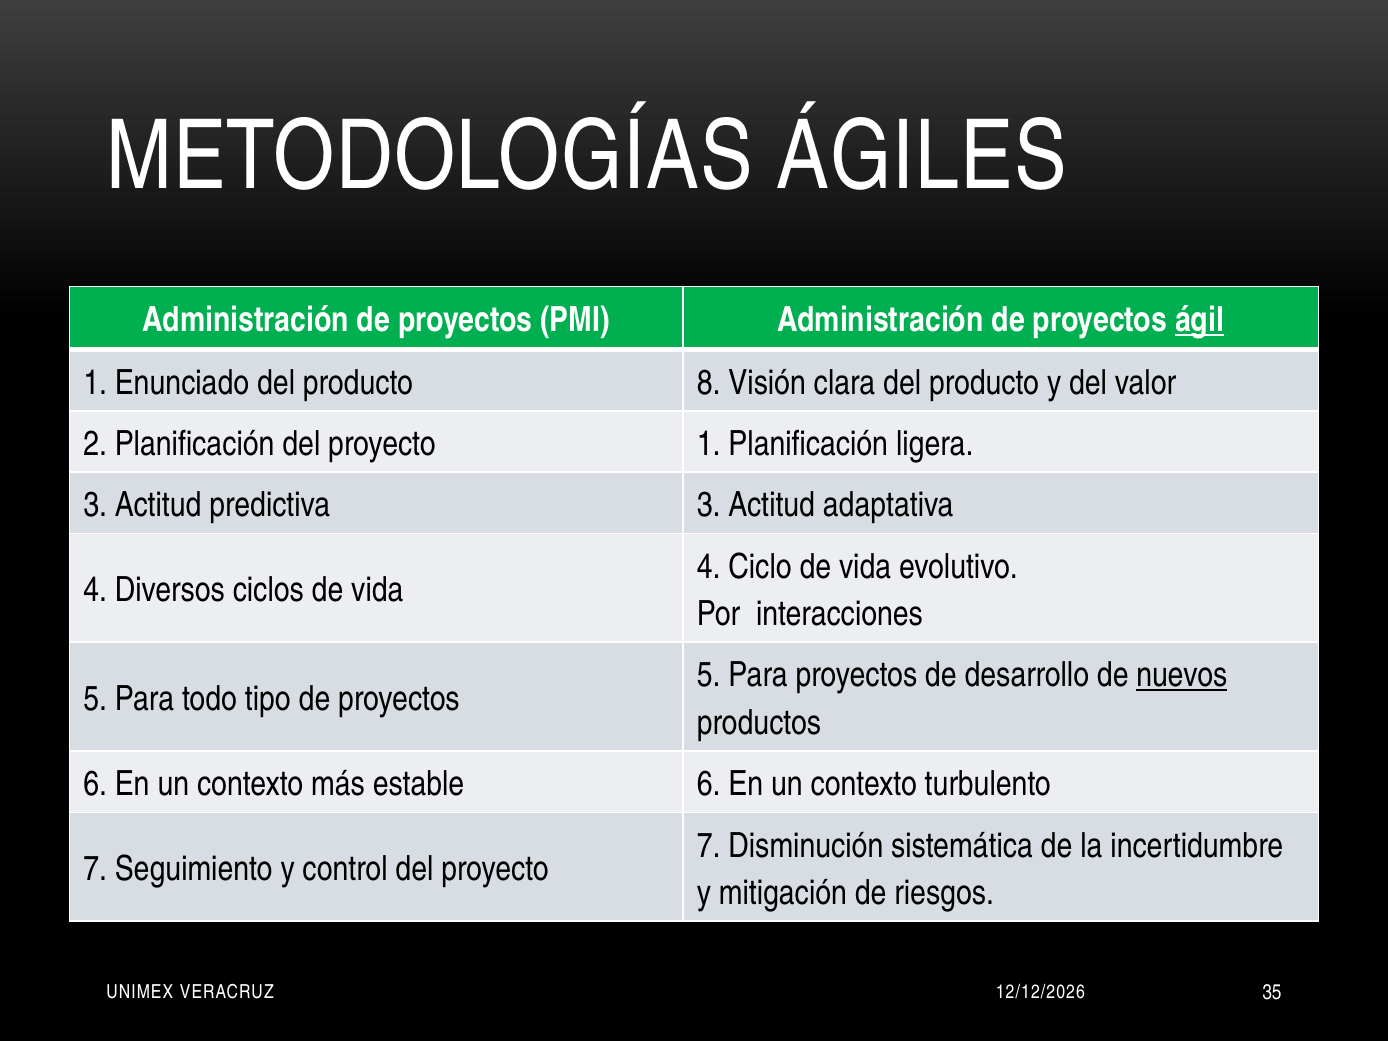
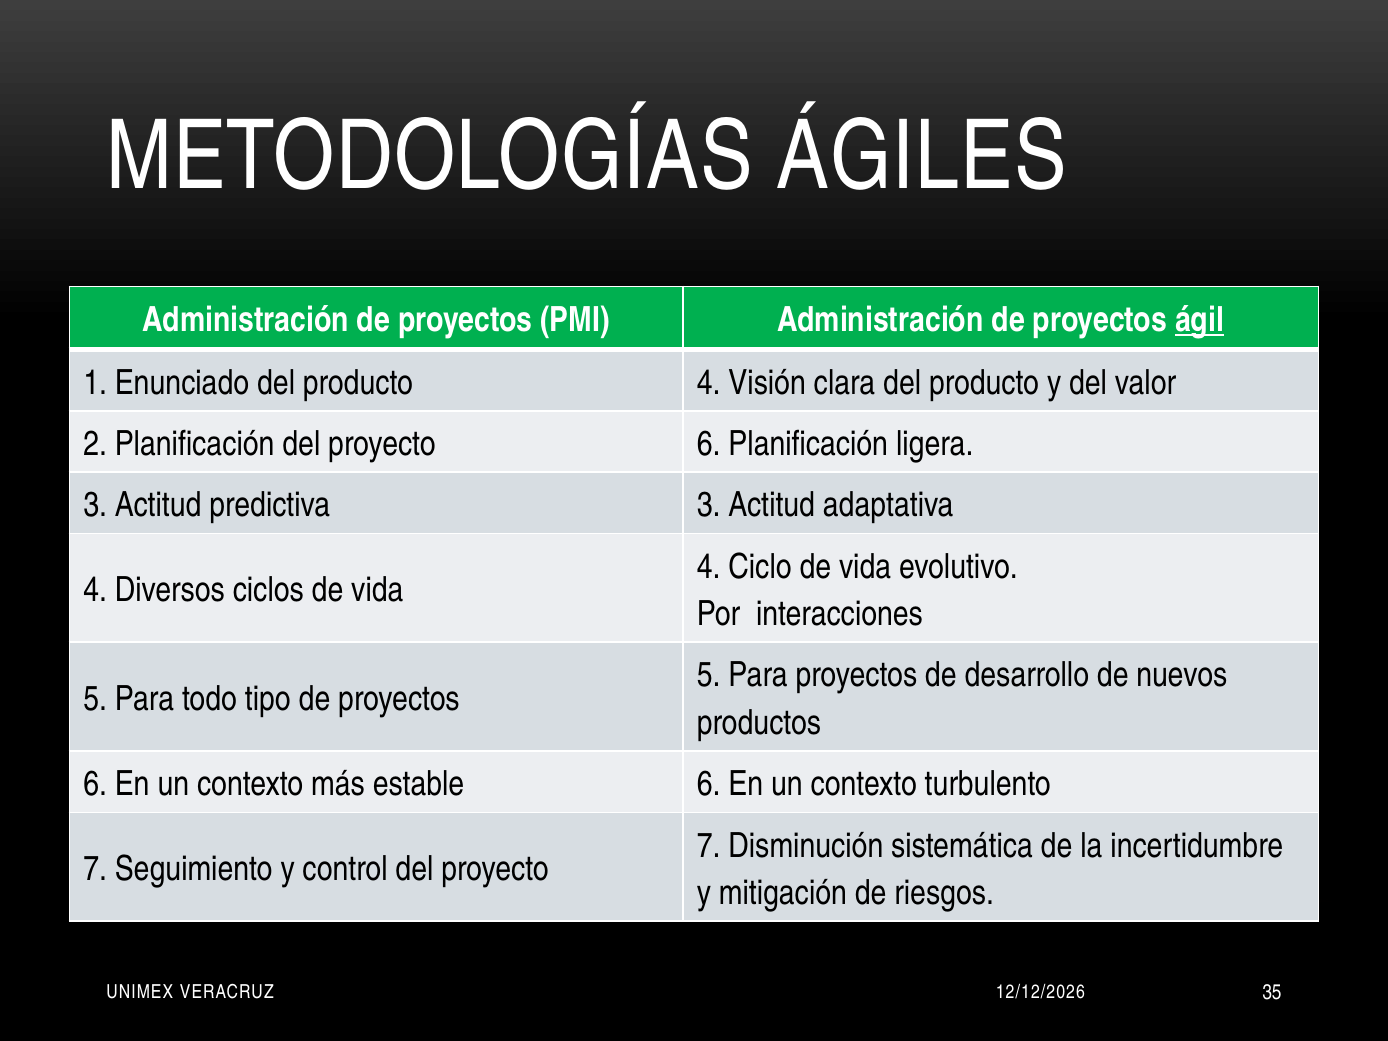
producto 8: 8 -> 4
proyecto 1: 1 -> 6
nuevos underline: present -> none
